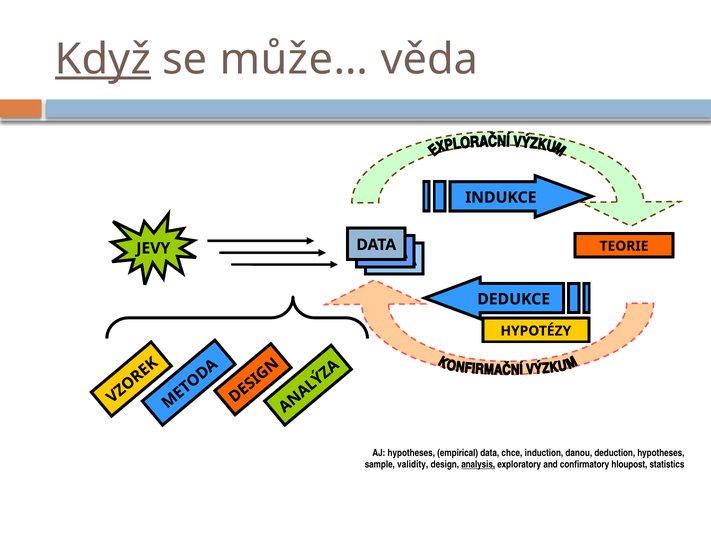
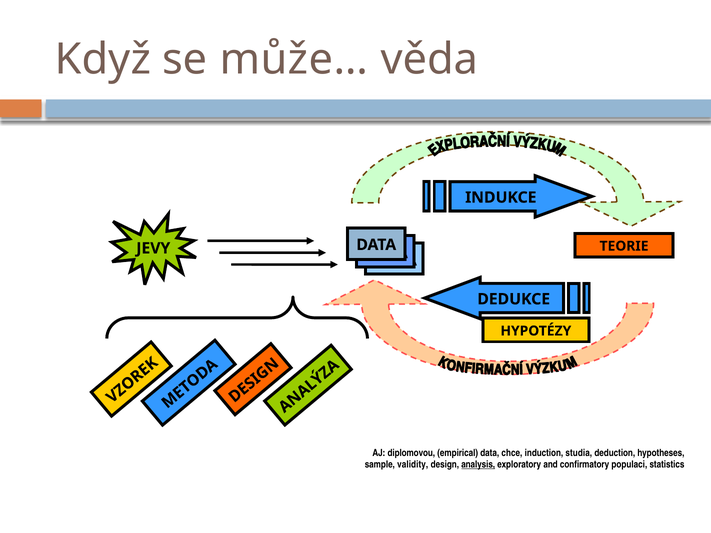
Když underline: present -> none
AJ hypotheses: hypotheses -> diplomovou
danou: danou -> studia
hloupost: hloupost -> populaci
